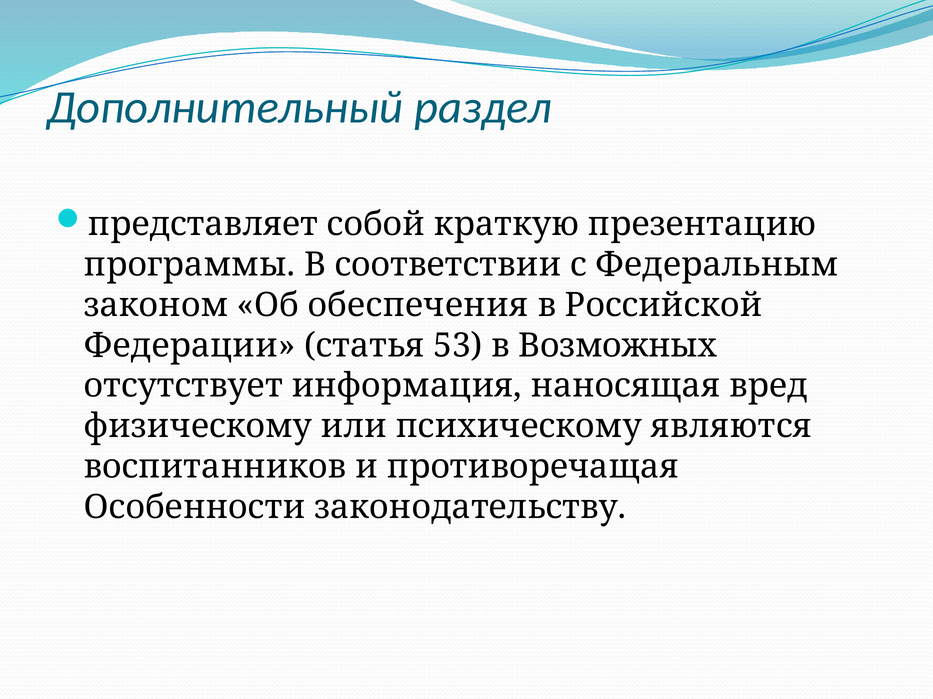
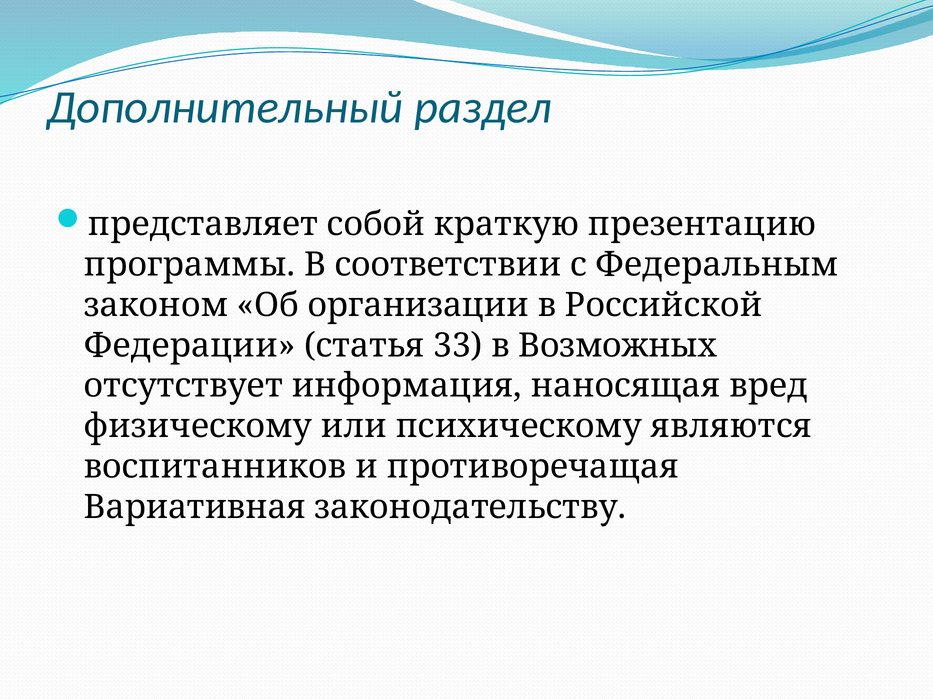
обеспечения: обеспечения -> организации
53: 53 -> 33
Особенности: Особенности -> Вариативная
